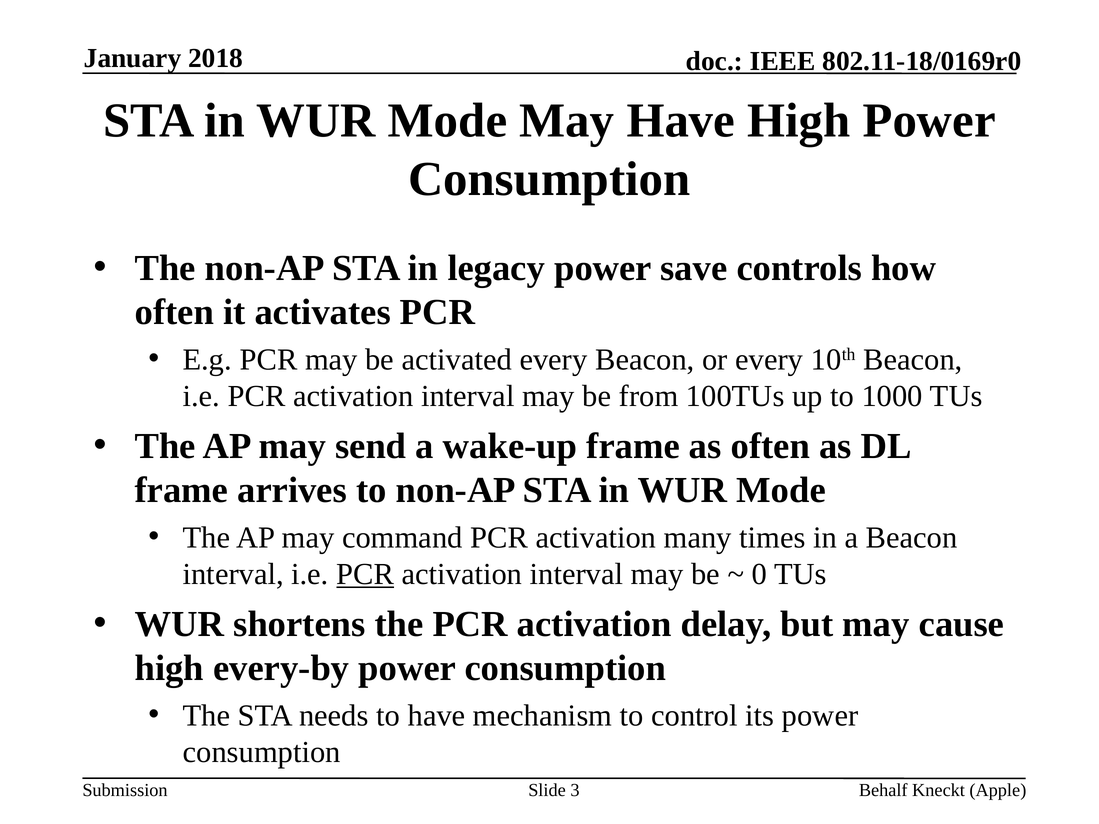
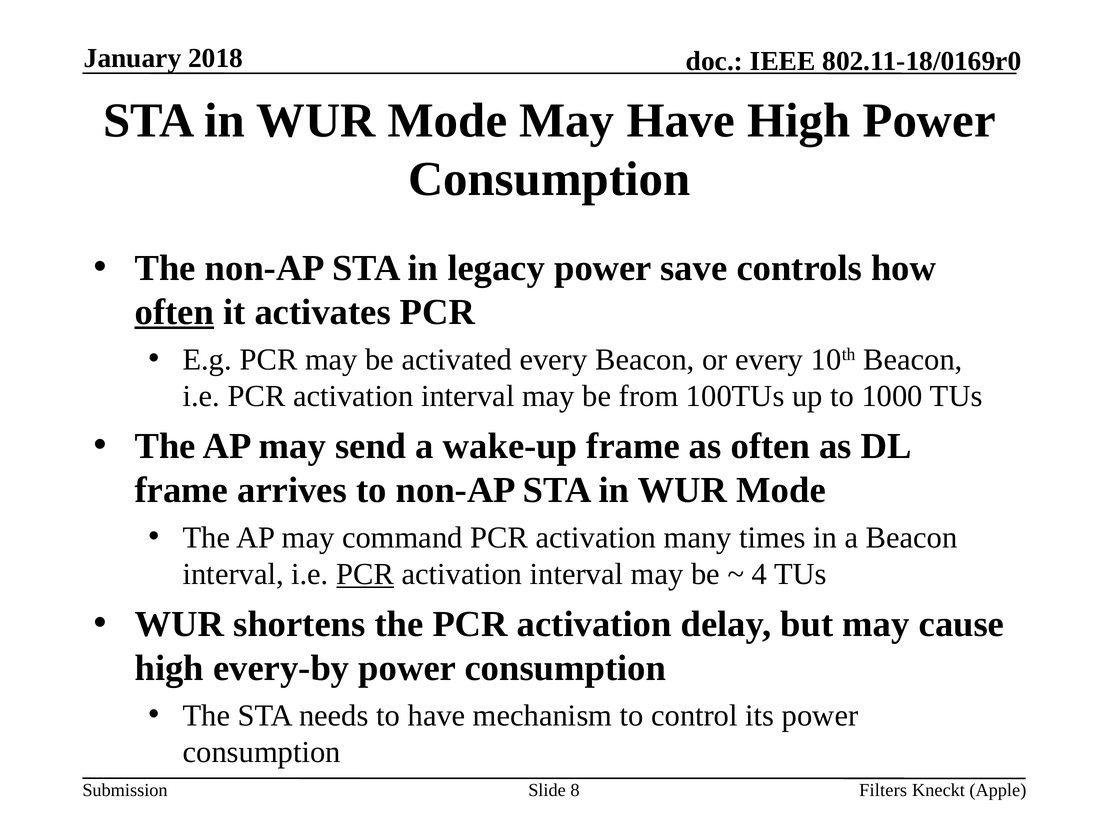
often at (174, 312) underline: none -> present
0: 0 -> 4
3: 3 -> 8
Behalf: Behalf -> Filters
